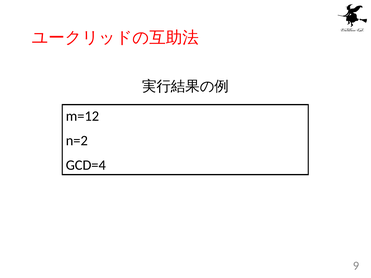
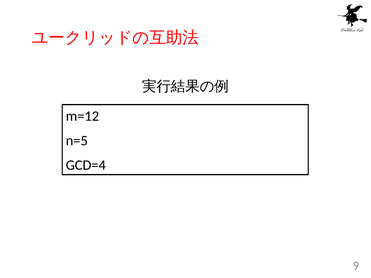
n=2: n=2 -> n=5
